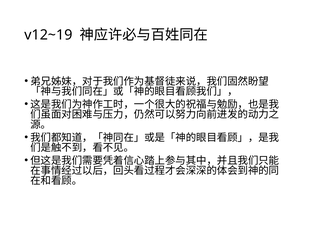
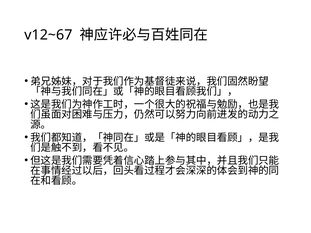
v12~19: v12~19 -> v12~67
